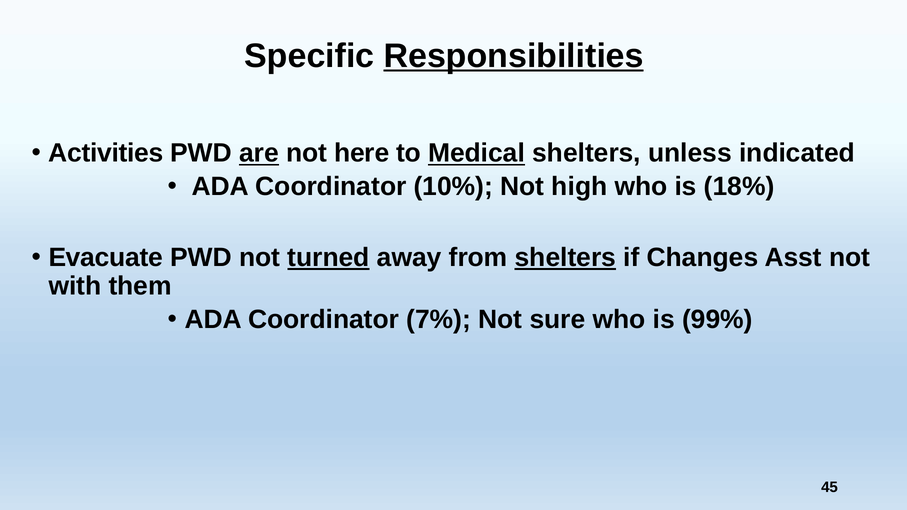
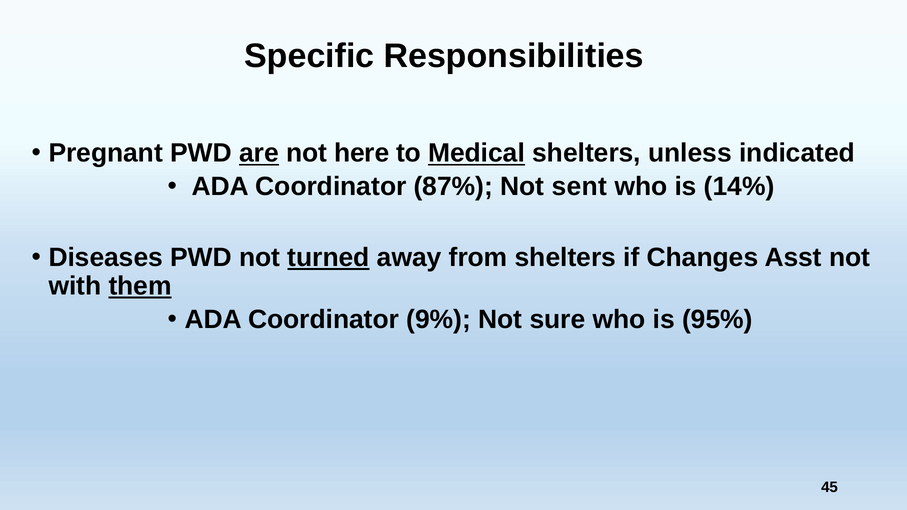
Responsibilities underline: present -> none
Activities: Activities -> Pregnant
10%: 10% -> 87%
high: high -> sent
18%: 18% -> 14%
Evacuate: Evacuate -> Diseases
shelters at (565, 258) underline: present -> none
them underline: none -> present
7%: 7% -> 9%
99%: 99% -> 95%
